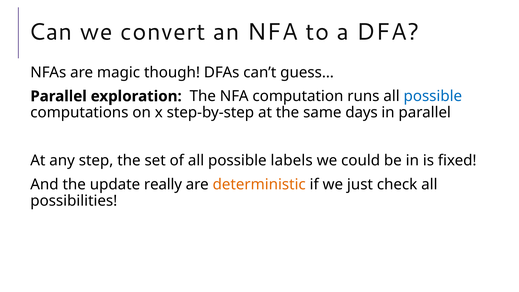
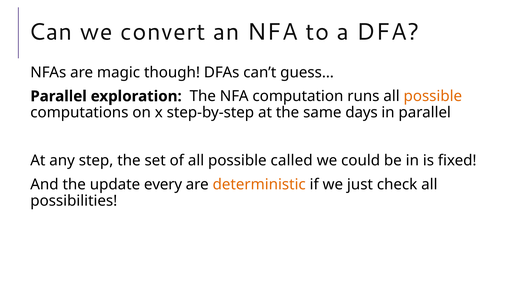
possible at (433, 96) colour: blue -> orange
labels: labels -> called
really: really -> every
